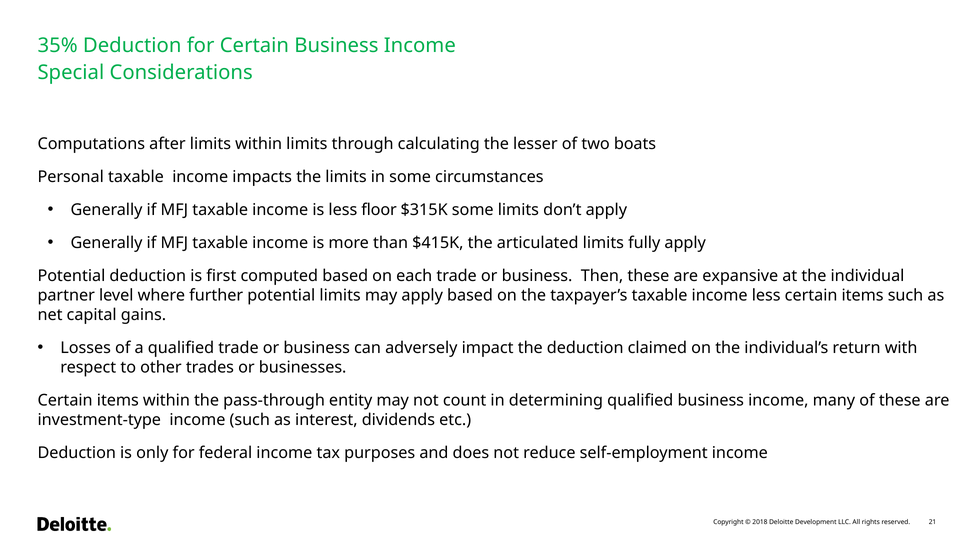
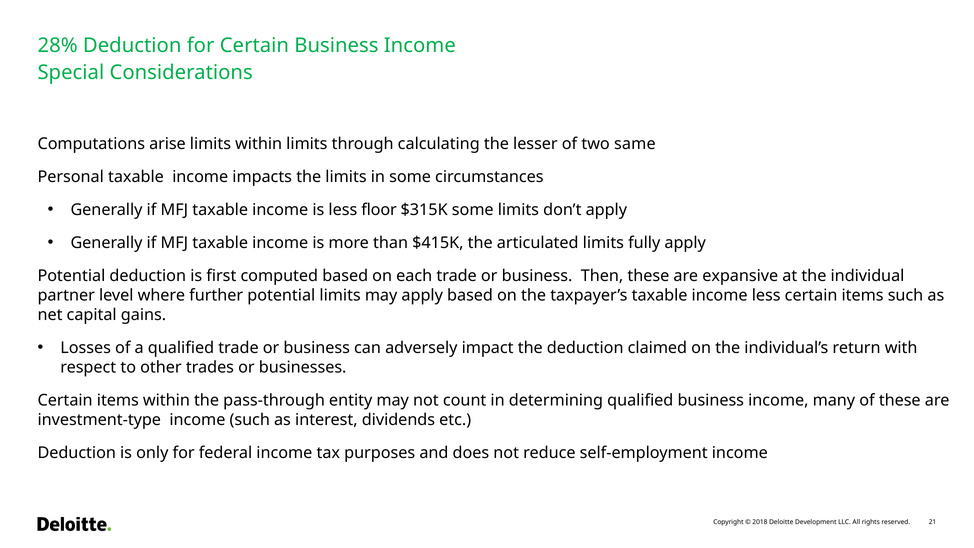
35%: 35% -> 28%
after: after -> arise
boats: boats -> same
